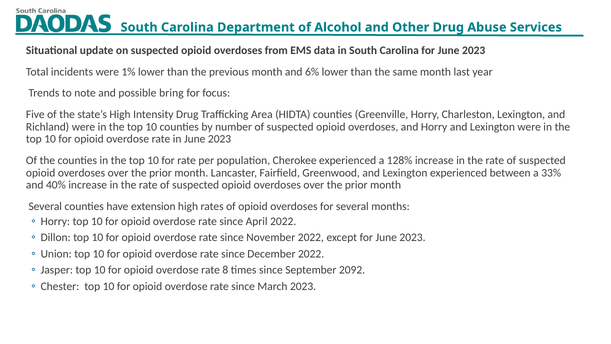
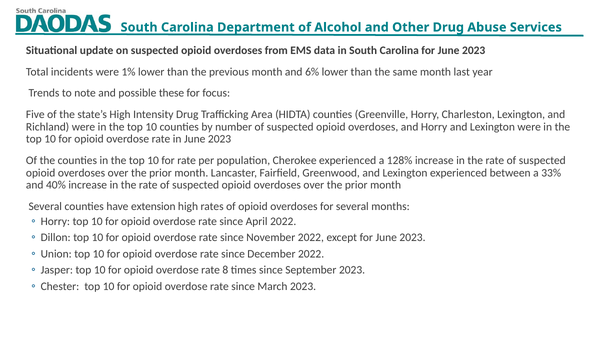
bring: bring -> these
September 2092: 2092 -> 2023
